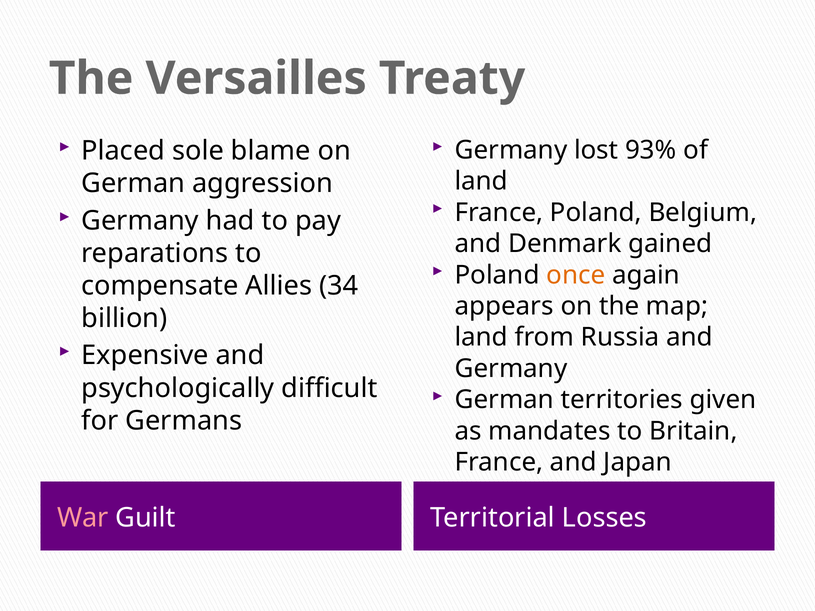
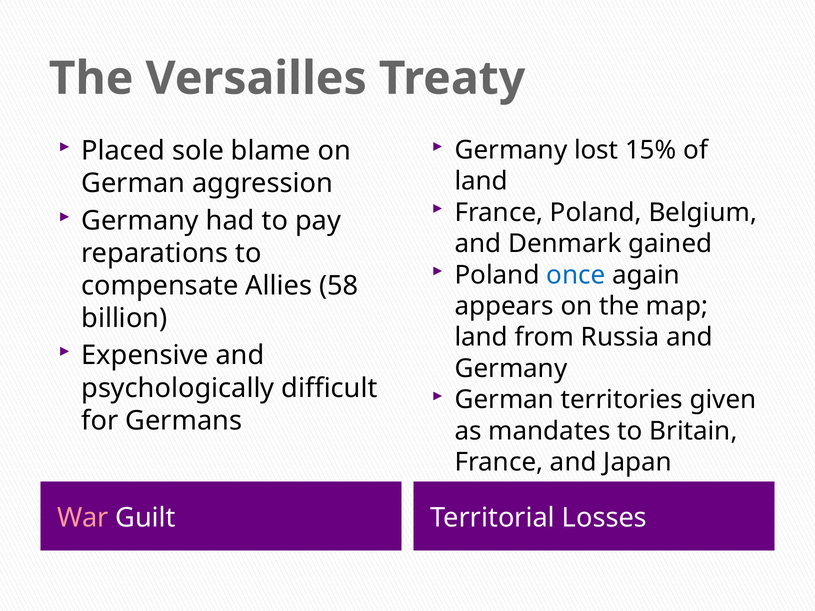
93%: 93% -> 15%
once colour: orange -> blue
34: 34 -> 58
